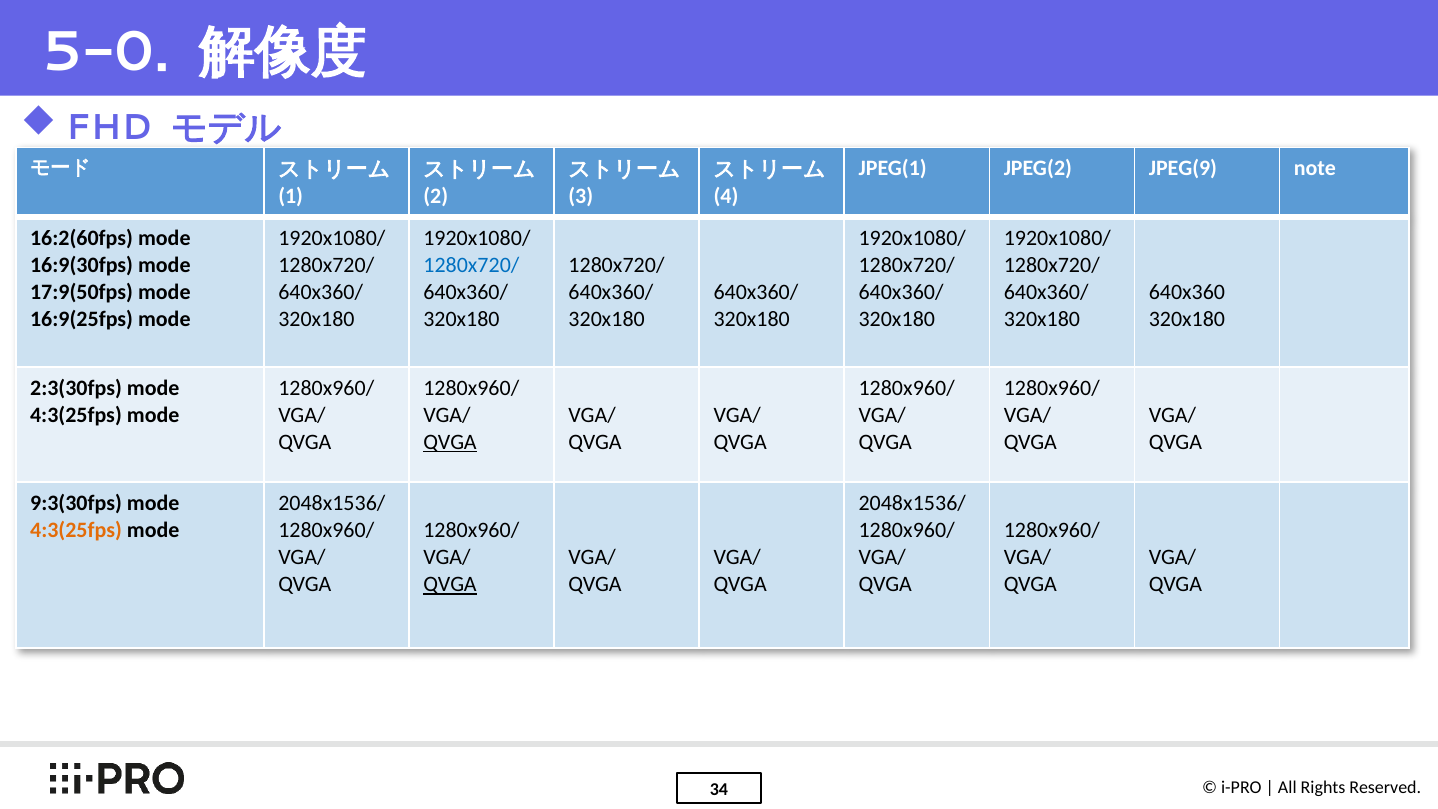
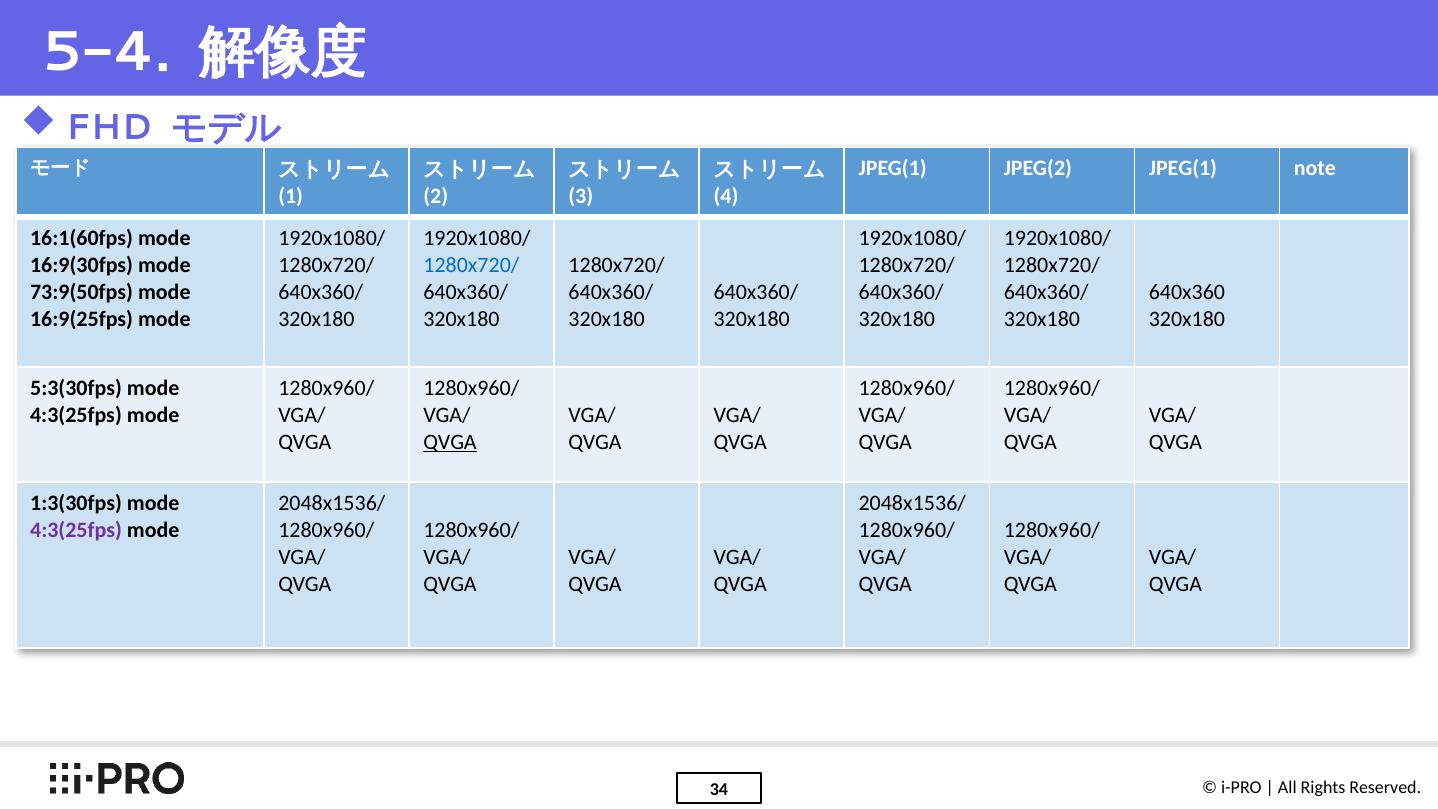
5-0: 5-0 -> 5-4
JPEG(2 JPEG(9: JPEG(9 -> JPEG(1
16:2(60fps: 16:2(60fps -> 16:1(60fps
17:9(50fps: 17:9(50fps -> 73:9(50fps
2:3(30fps: 2:3(30fps -> 5:3(30fps
9:3(30fps: 9:3(30fps -> 1:3(30fps
4:3(25fps at (76, 530) colour: orange -> purple
QVGA at (450, 584) underline: present -> none
